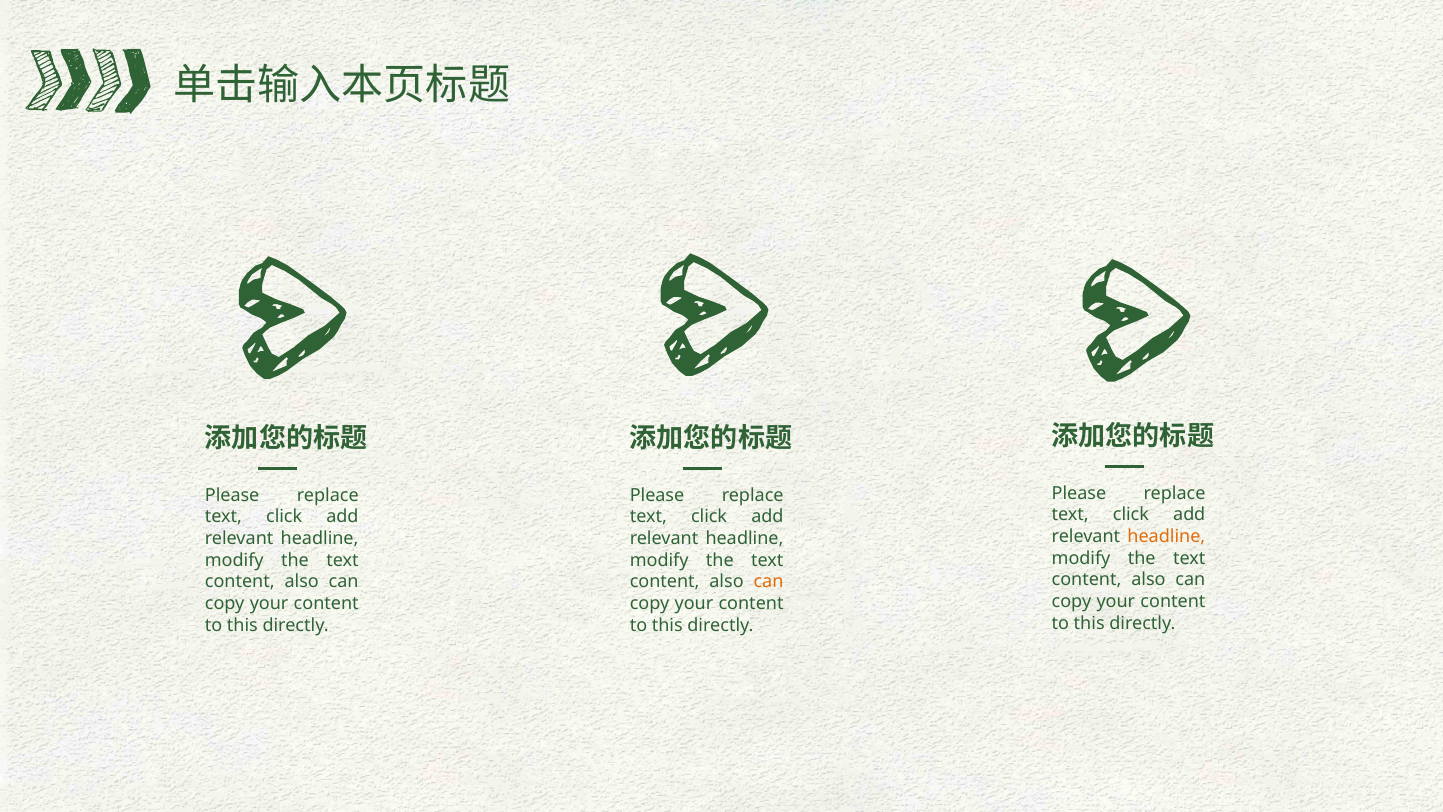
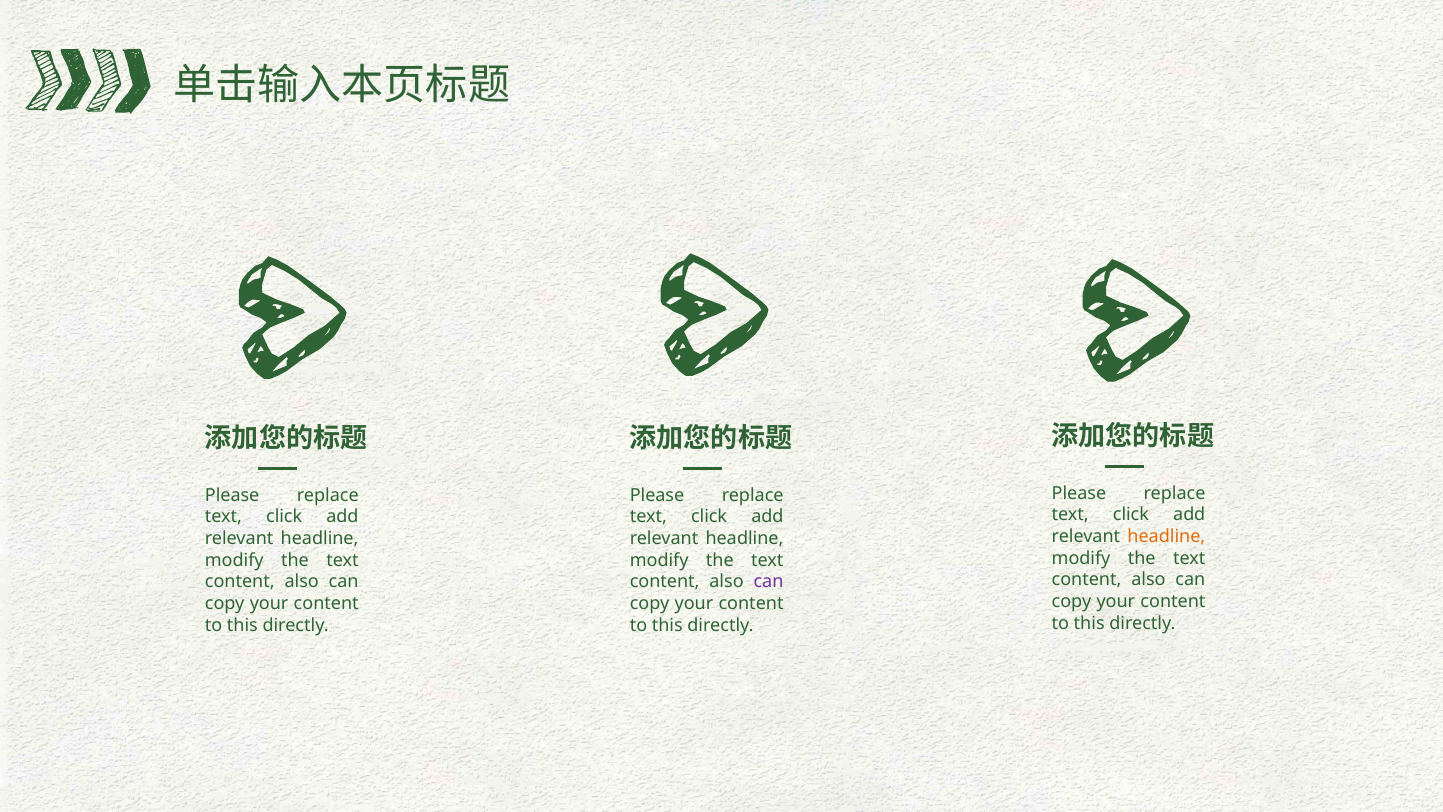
can at (768, 582) colour: orange -> purple
